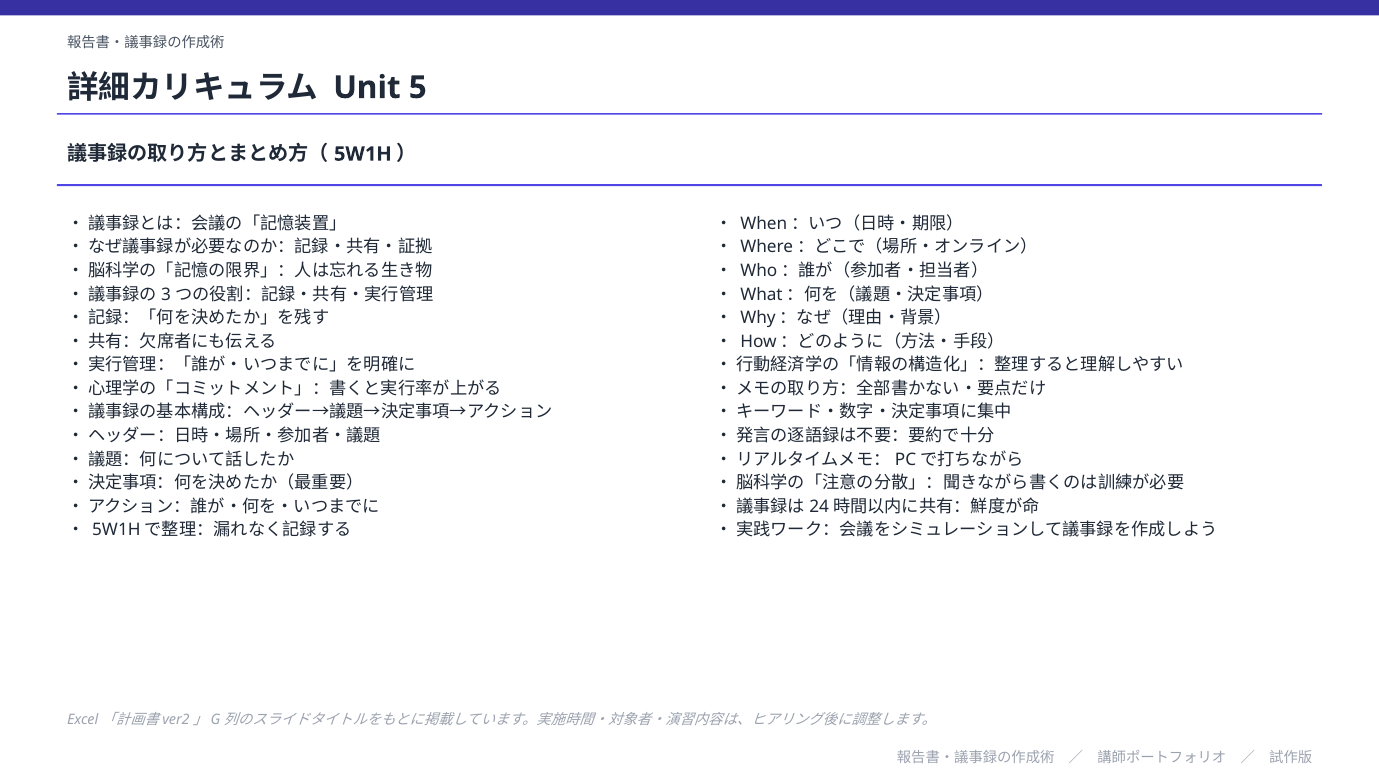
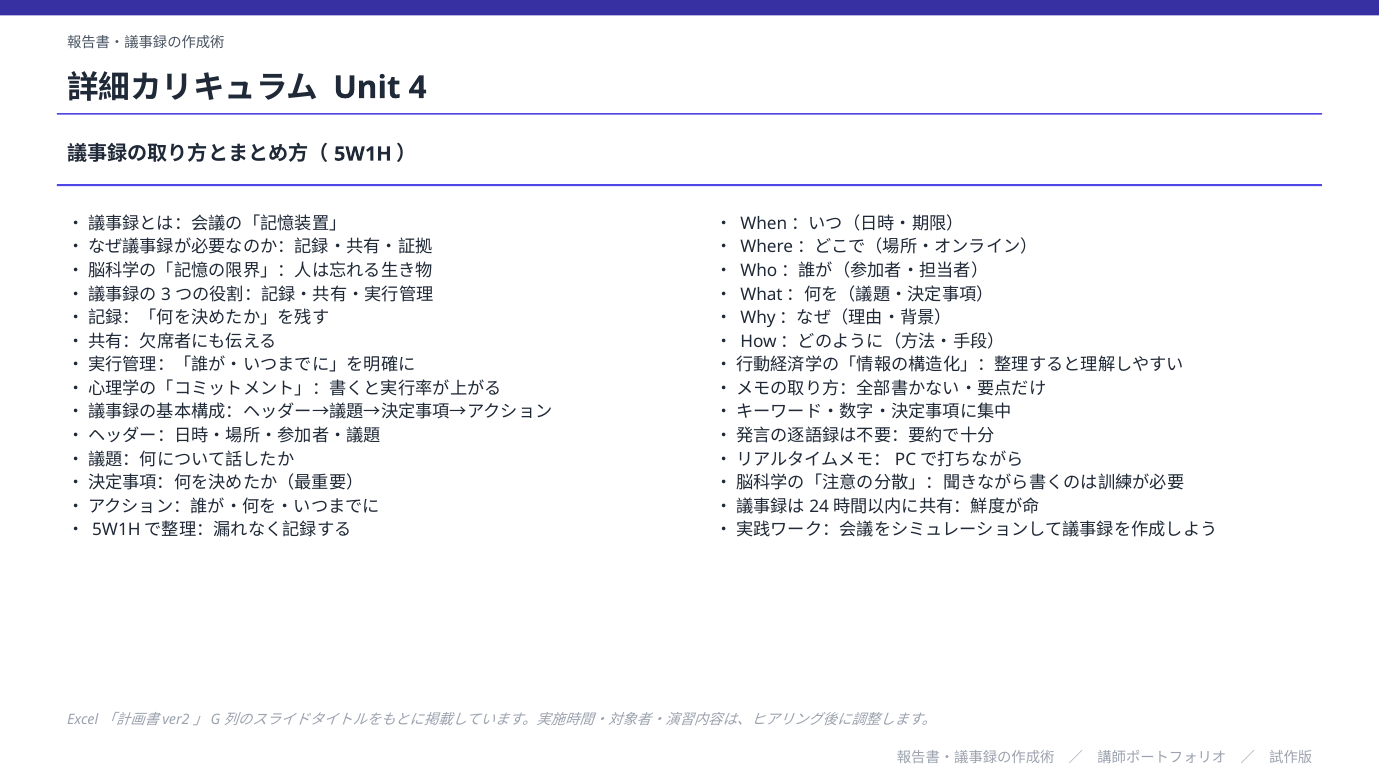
5: 5 -> 4
